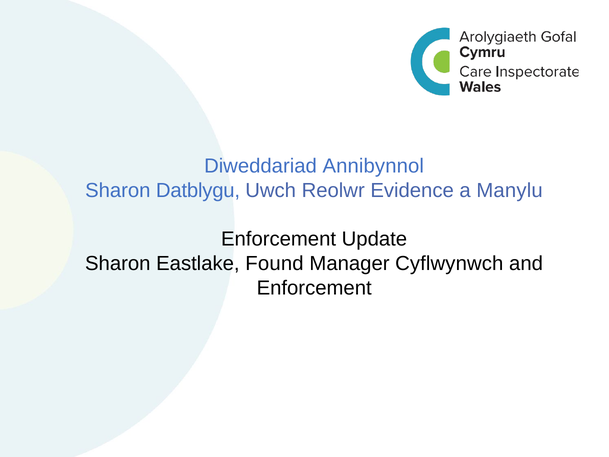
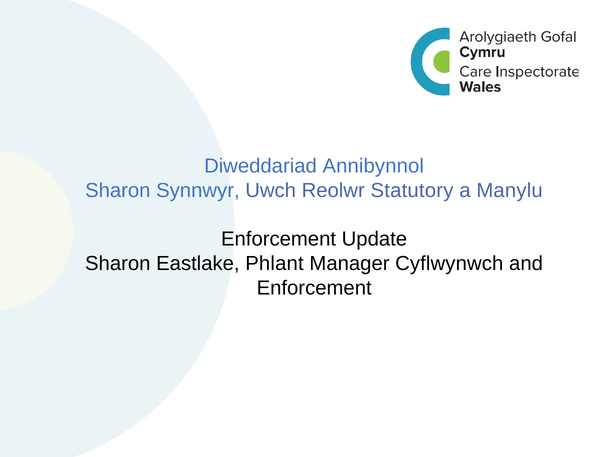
Datblygu: Datblygu -> Synnwyr
Evidence: Evidence -> Statutory
Found: Found -> Phlant
